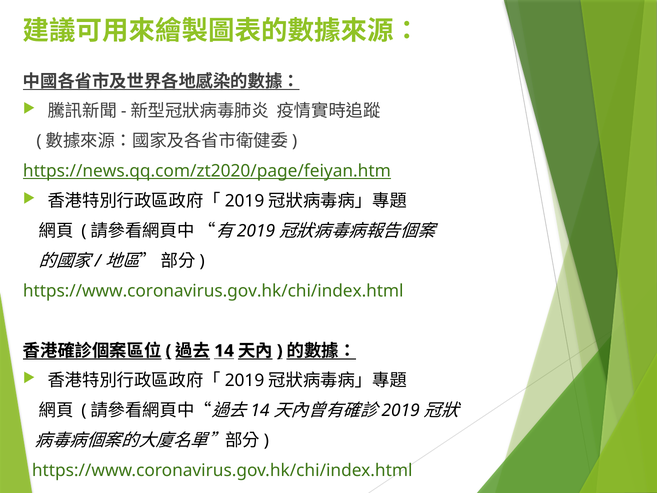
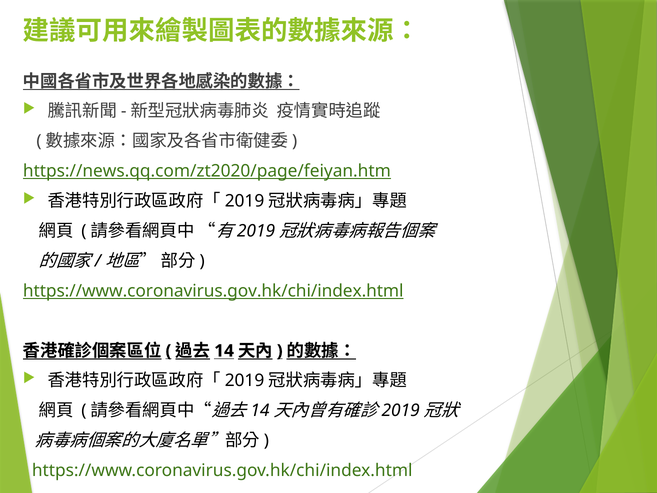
https://www.coronavirus.gov.hk/chi/index.html at (213, 291) underline: none -> present
